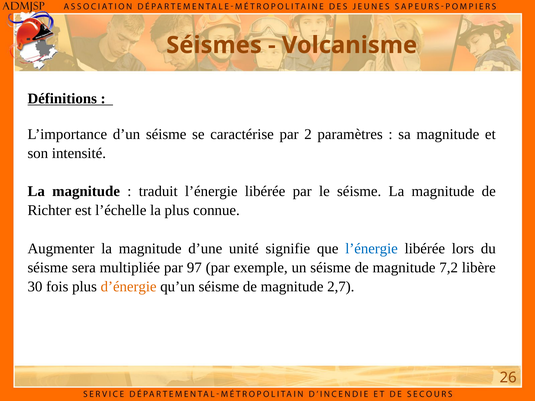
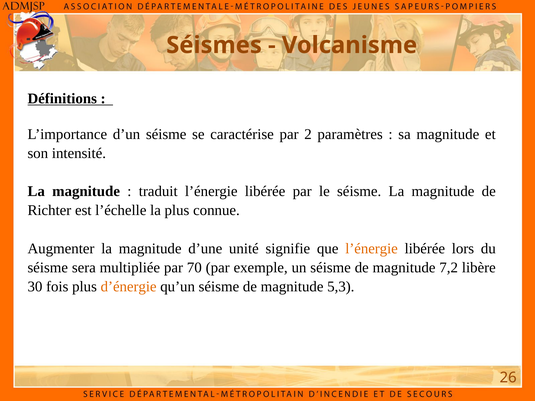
l’énergie at (372, 249) colour: blue -> orange
97: 97 -> 70
2,7: 2,7 -> 5,3
